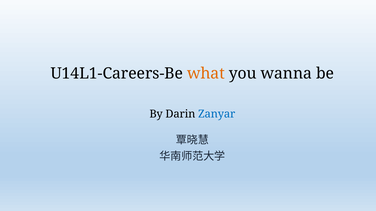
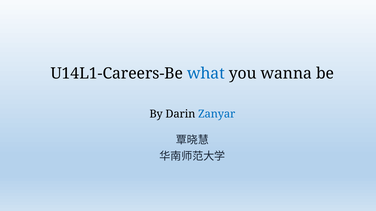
what colour: orange -> blue
